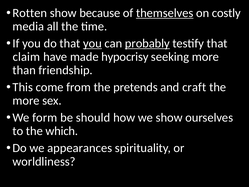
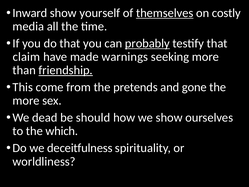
Rotten: Rotten -> Inward
because: because -> yourself
you at (92, 43) underline: present -> none
hypocrisy: hypocrisy -> warnings
friendship underline: none -> present
craft: craft -> gone
form: form -> dead
appearances: appearances -> deceitfulness
